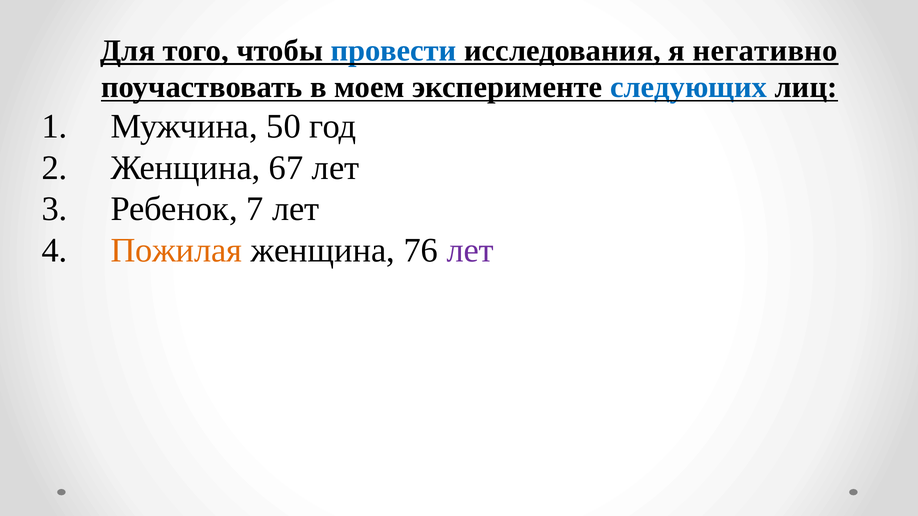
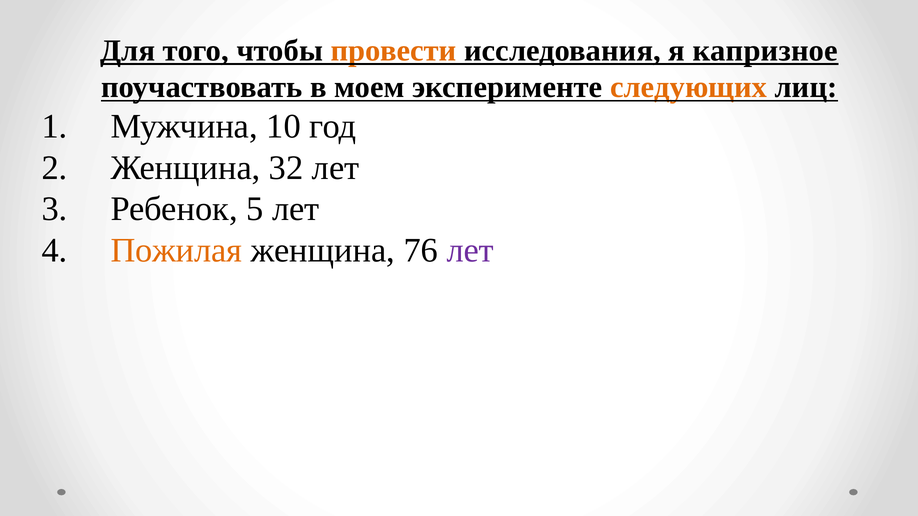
провести colour: blue -> orange
негативно: негативно -> капризное
следующих colour: blue -> orange
50: 50 -> 10
67: 67 -> 32
7: 7 -> 5
